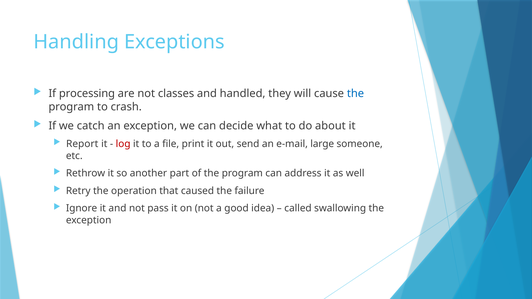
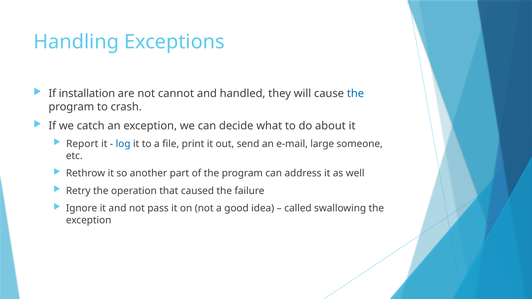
processing: processing -> installation
classes: classes -> cannot
log colour: red -> blue
